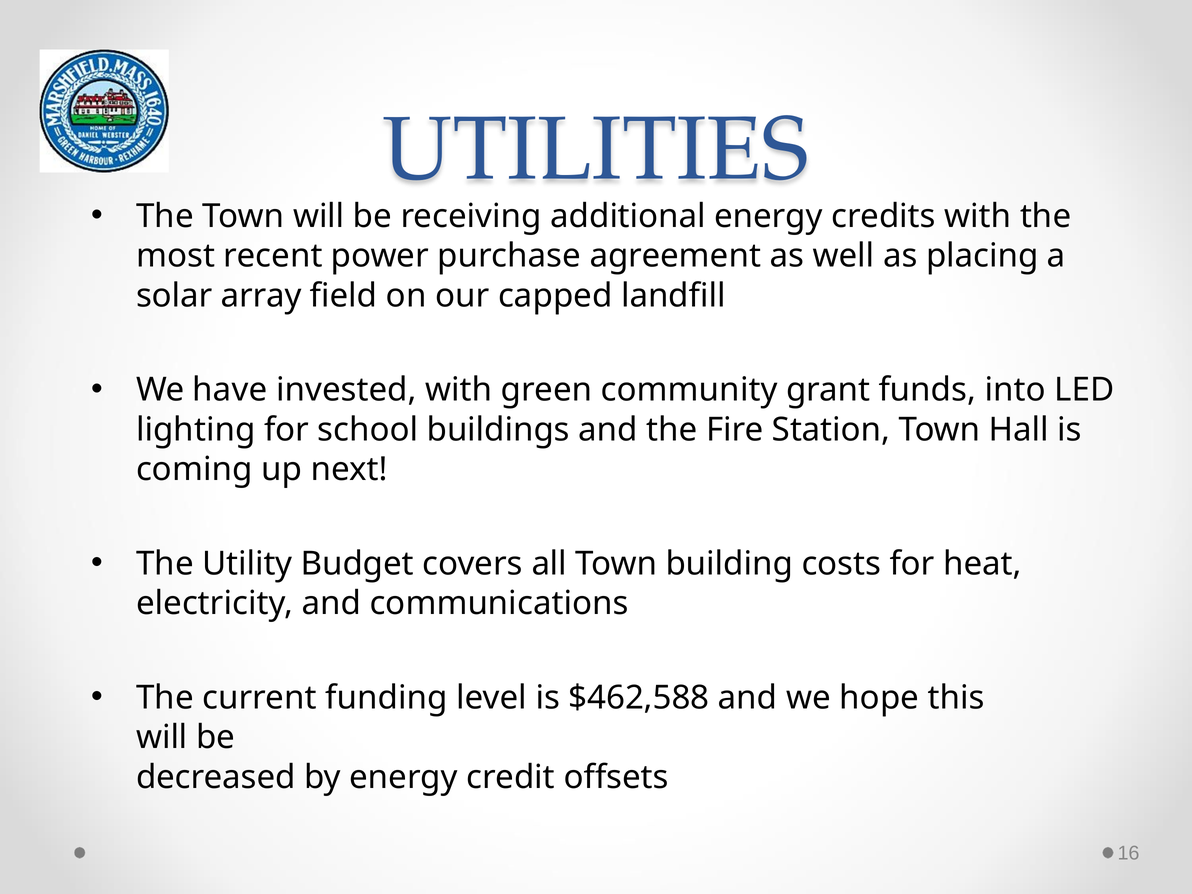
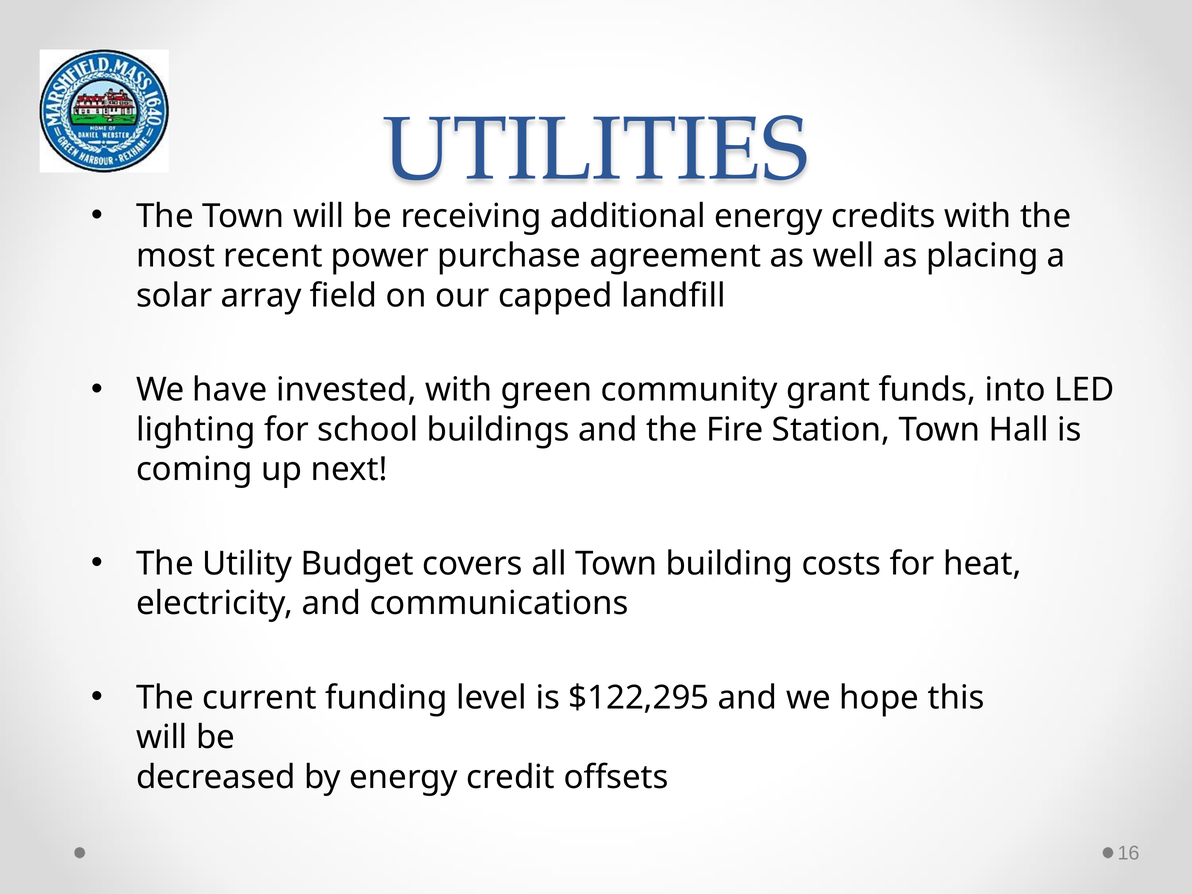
$462,588: $462,588 -> $122,295
